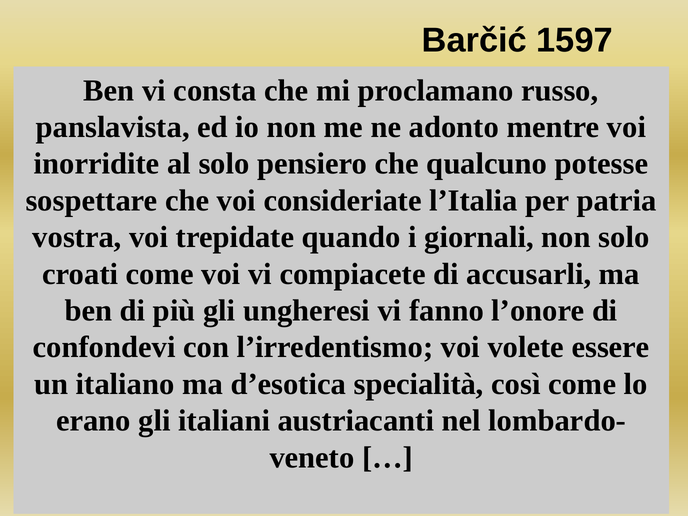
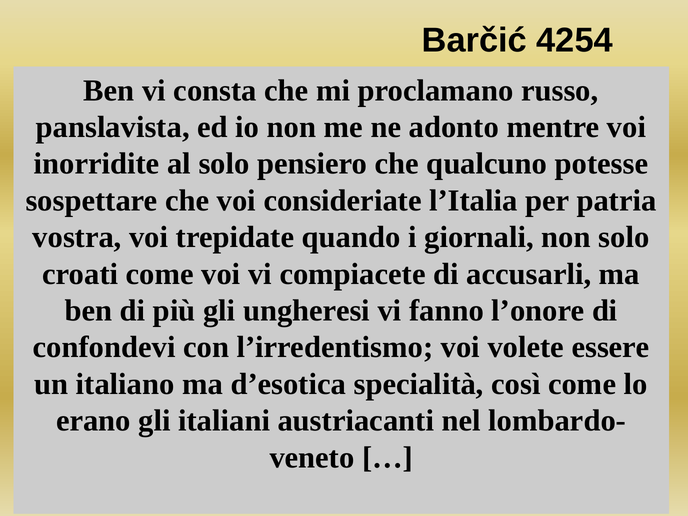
1597: 1597 -> 4254
